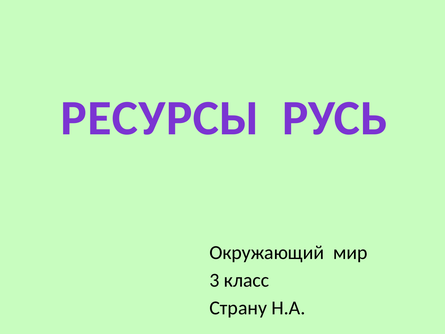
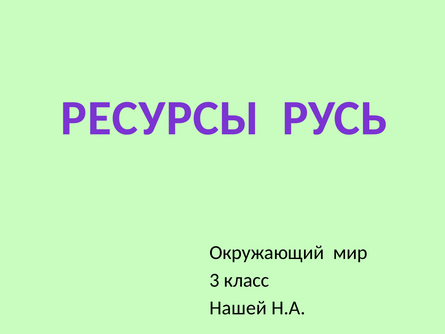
Страну: Страну -> Нашей
